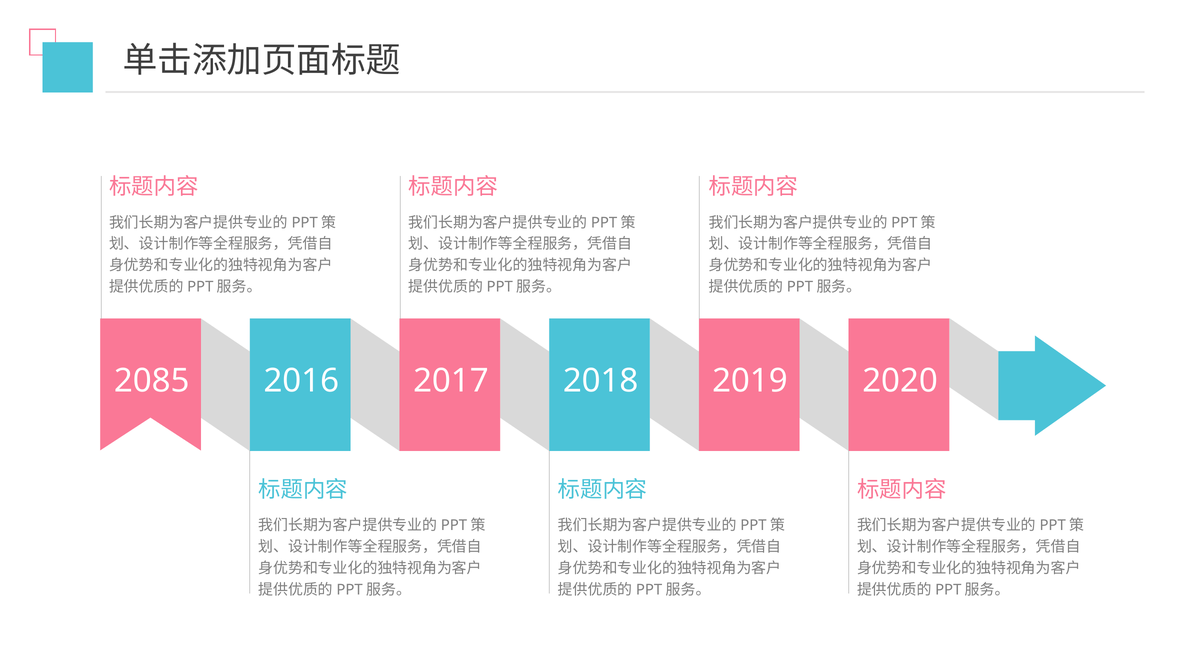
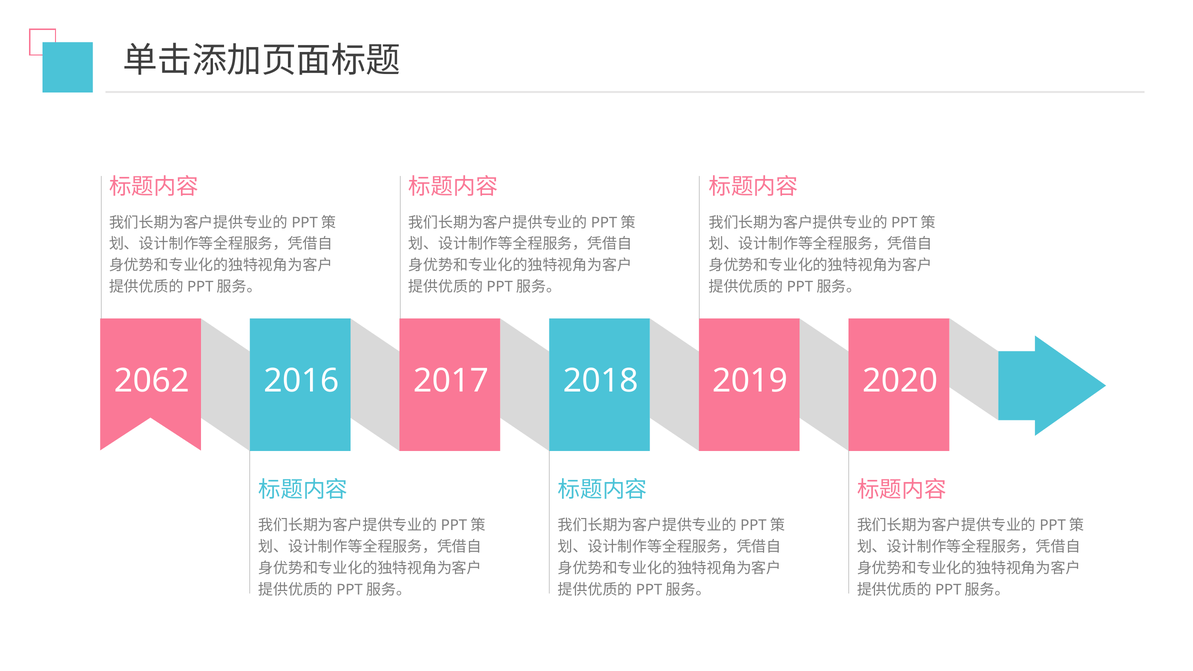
2085: 2085 -> 2062
